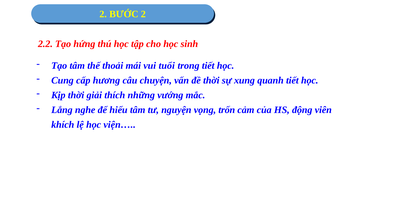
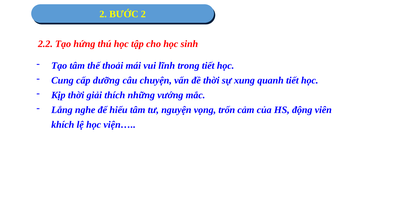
tuổi: tuổi -> lĩnh
hương: hương -> dưỡng
